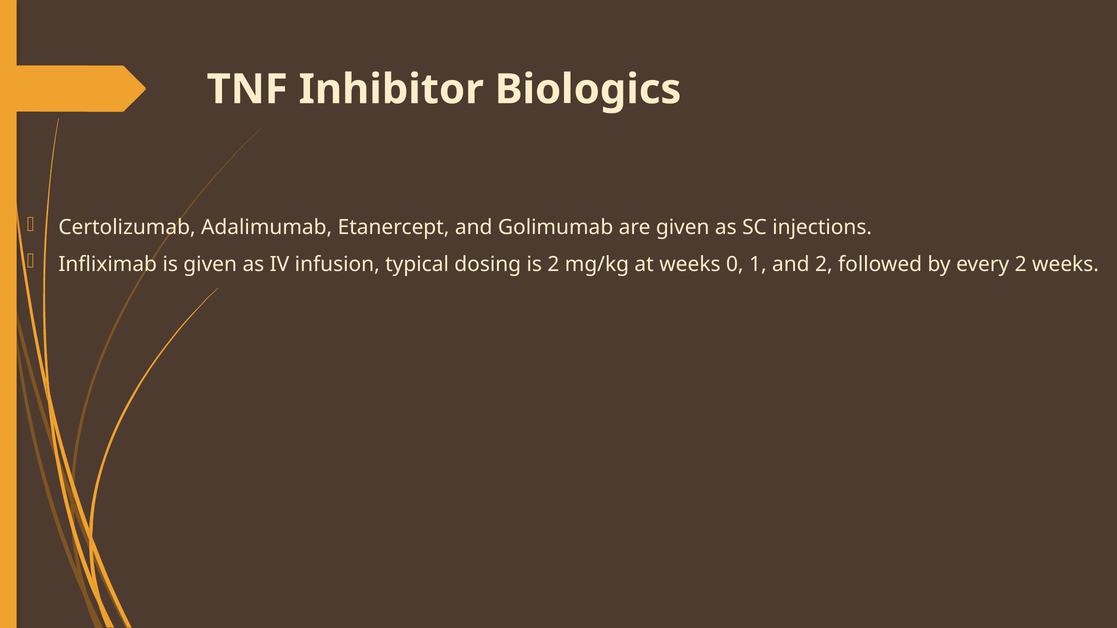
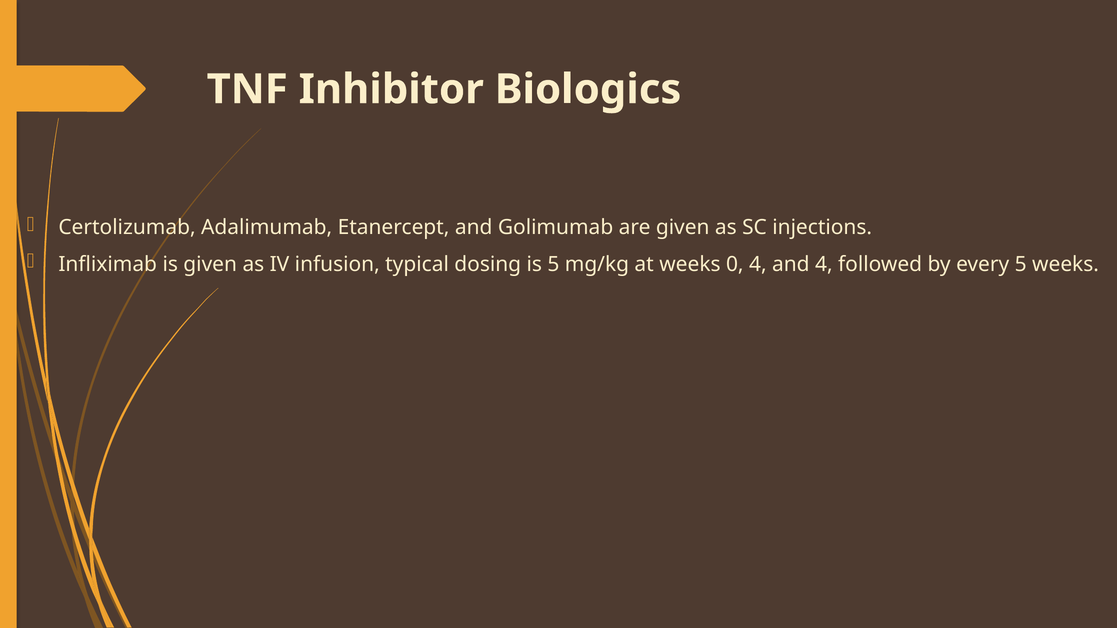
is 2: 2 -> 5
0 1: 1 -> 4
and 2: 2 -> 4
every 2: 2 -> 5
